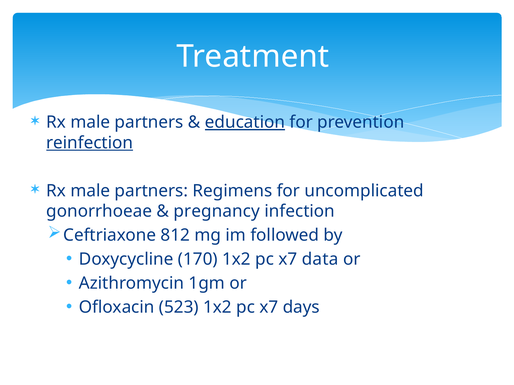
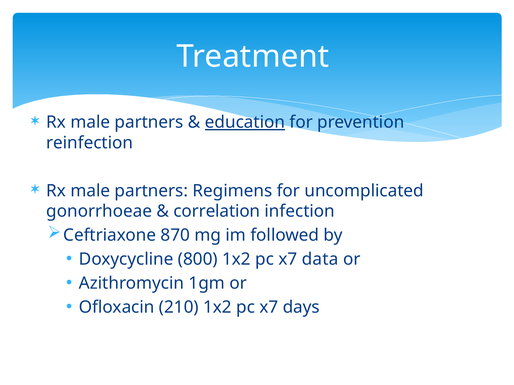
reinfection underline: present -> none
pregnancy: pregnancy -> correlation
812: 812 -> 870
170: 170 -> 800
523: 523 -> 210
